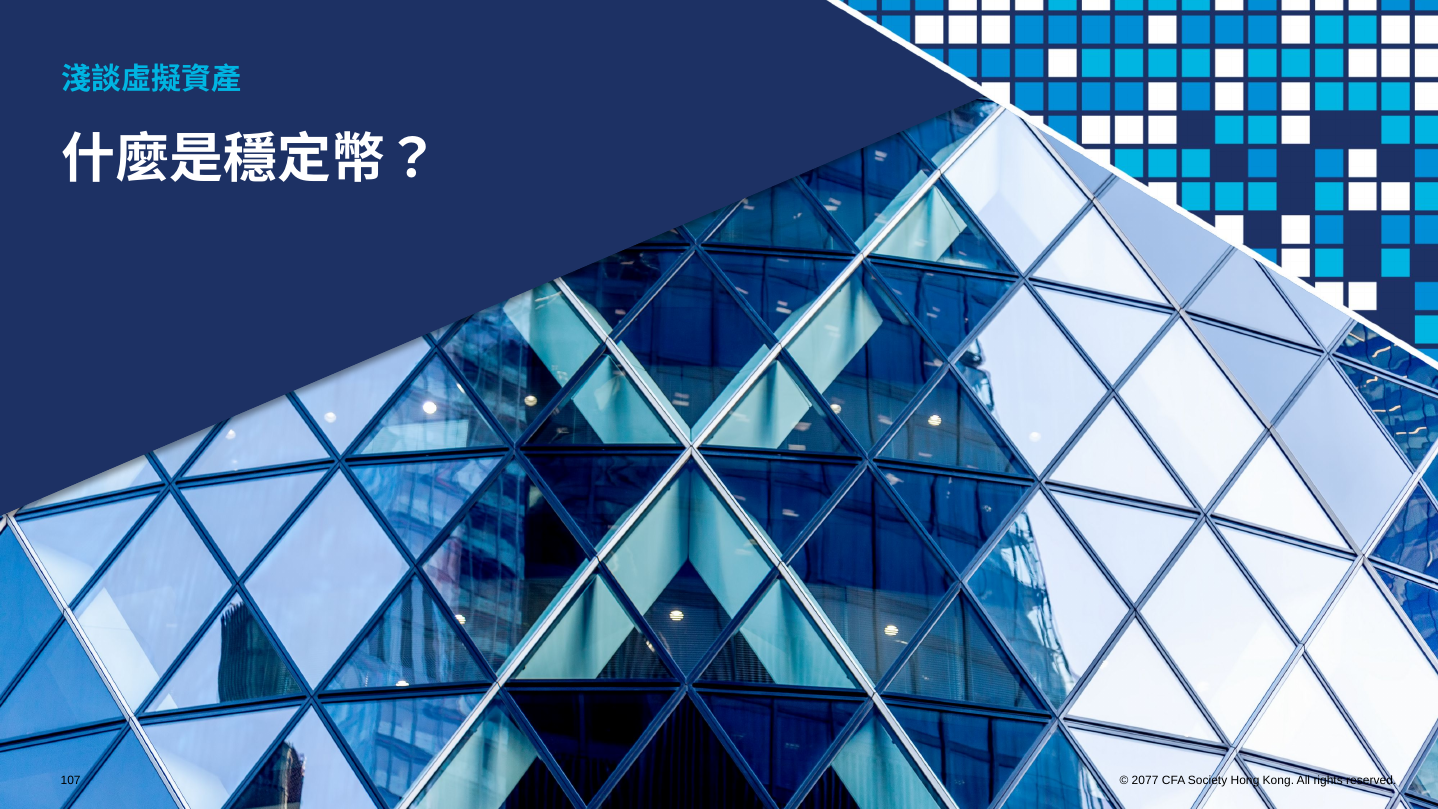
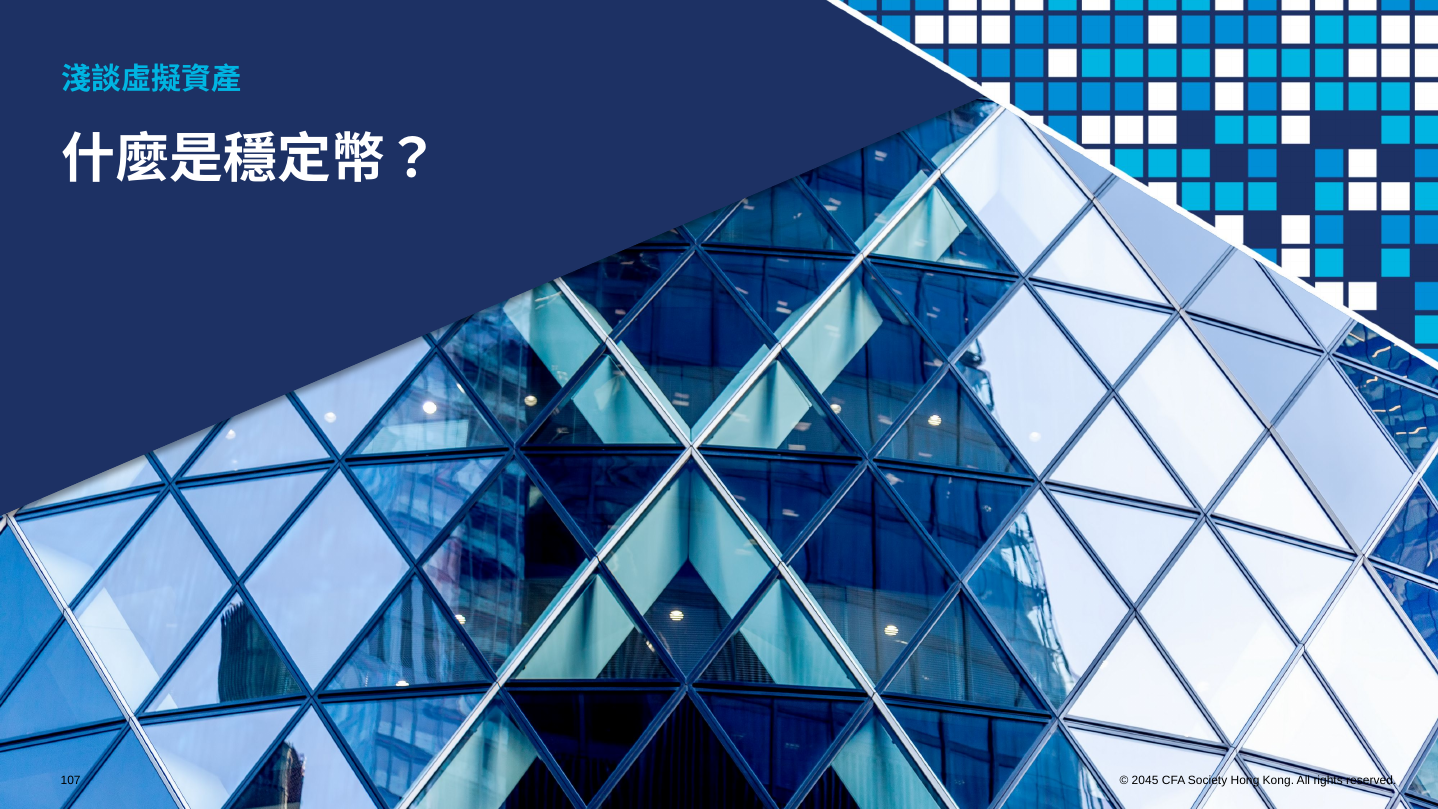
2077: 2077 -> 2045
